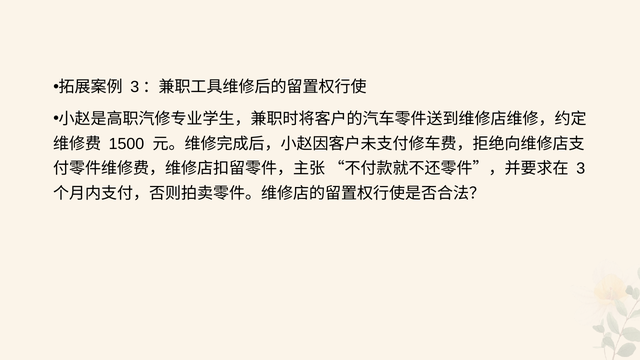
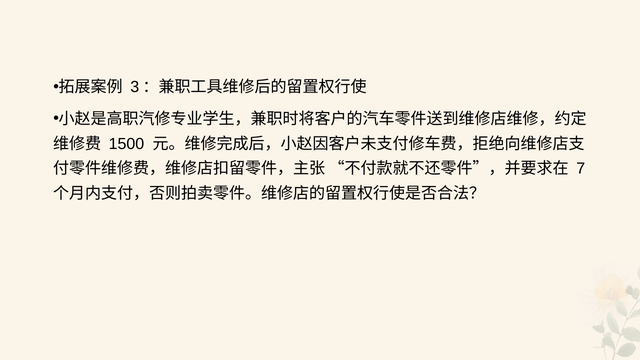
3: 3 -> 7
